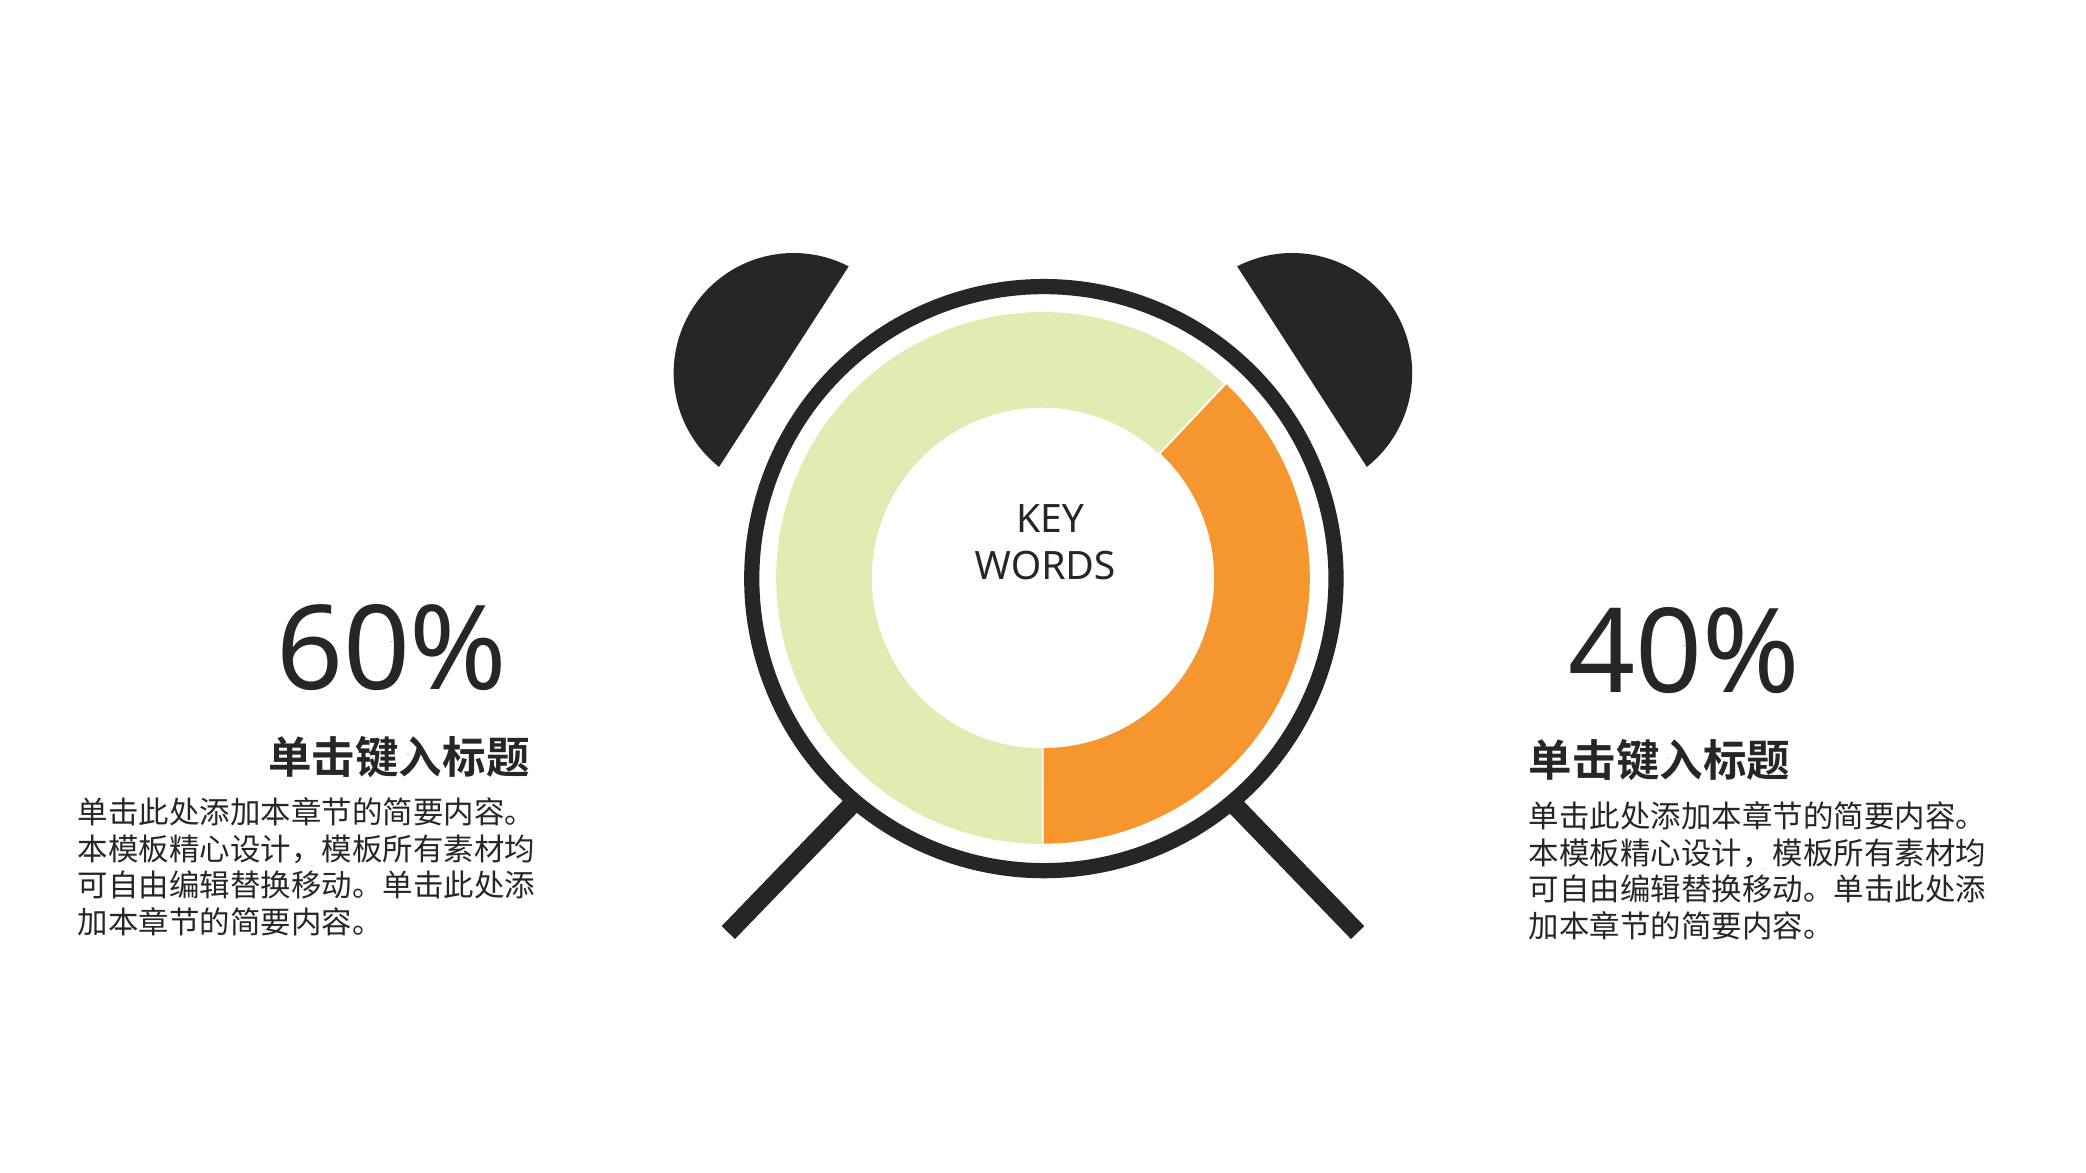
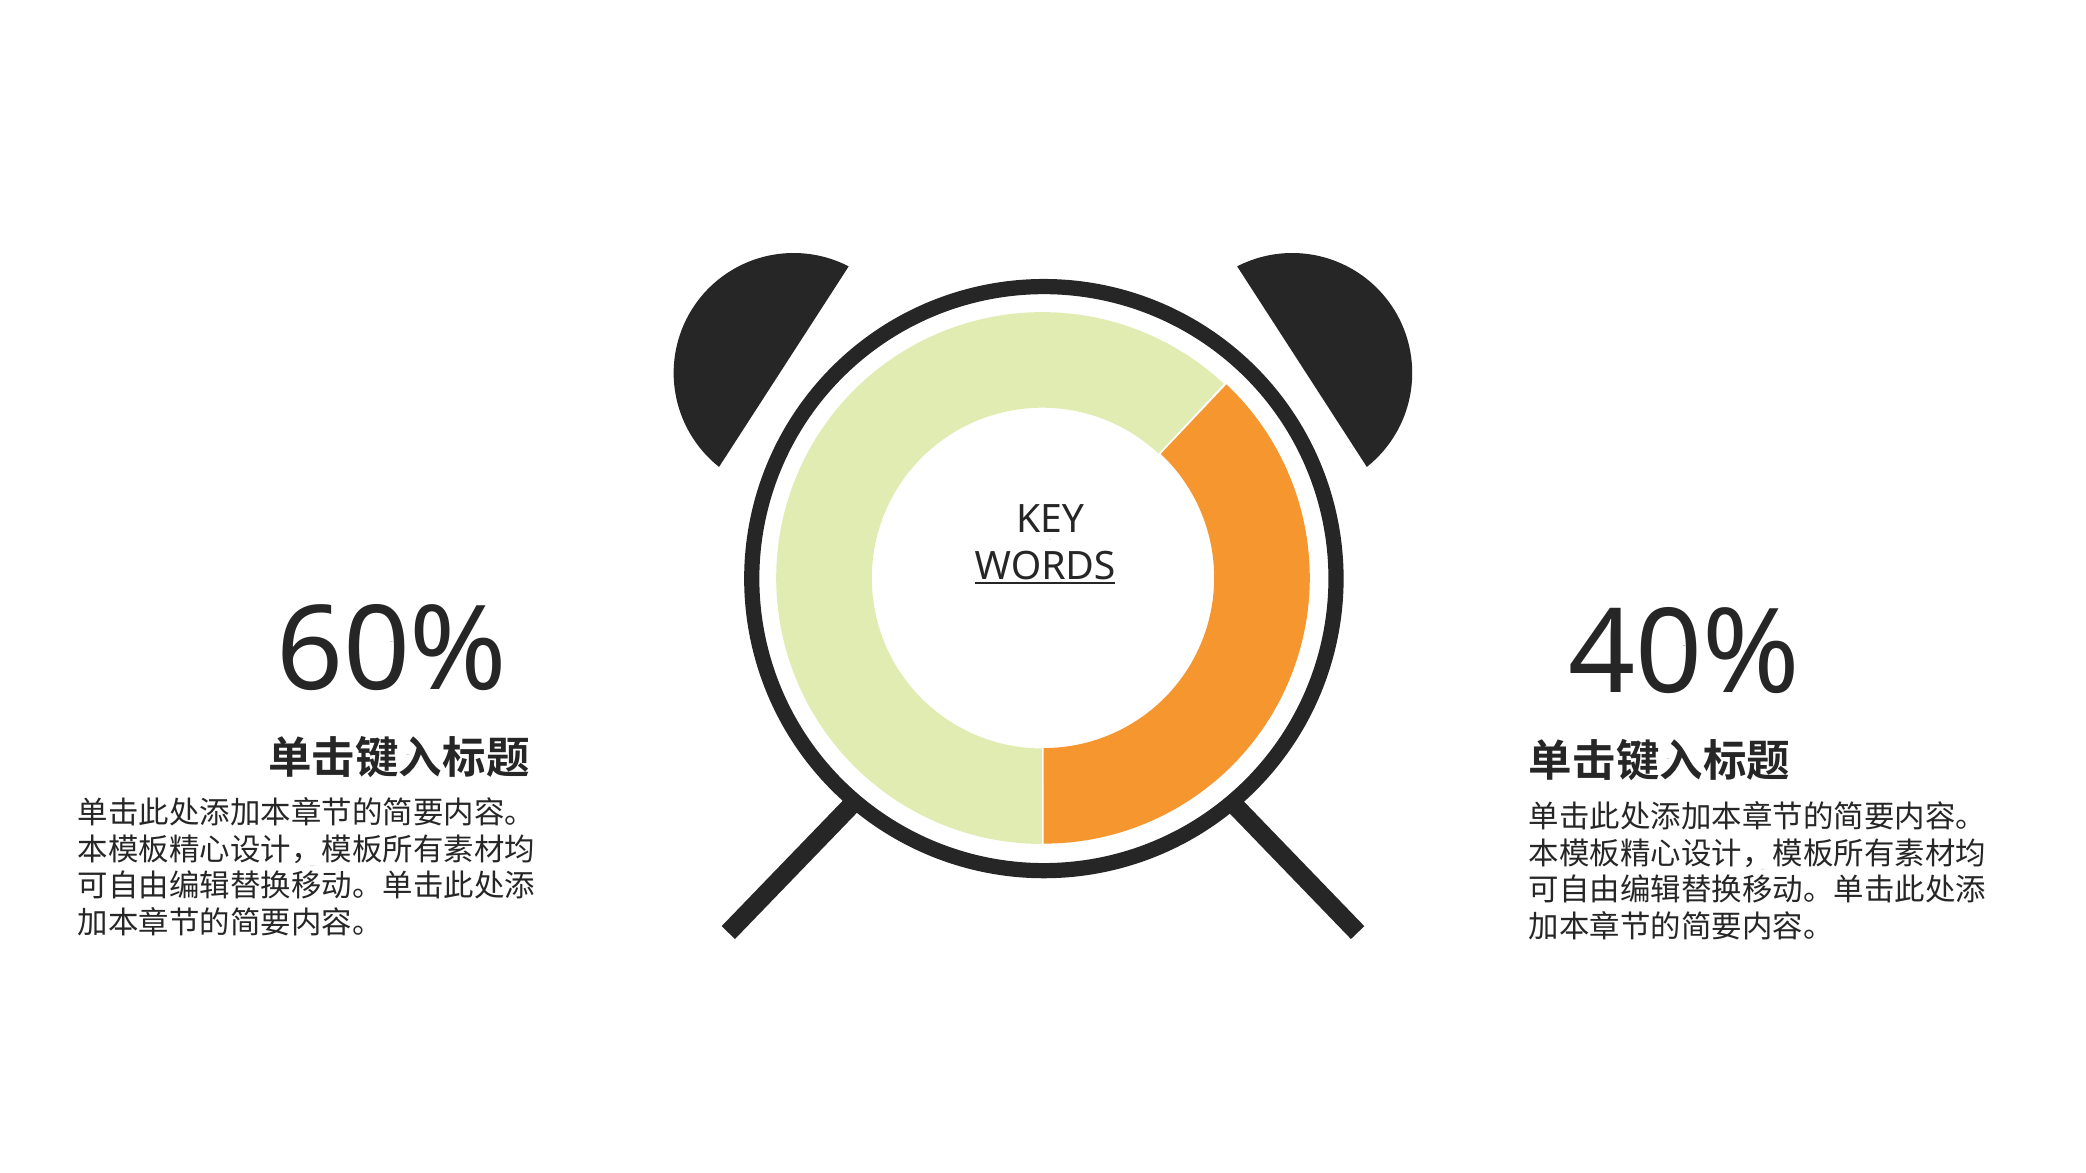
WORDS at (1045, 566) underline: none -> present
